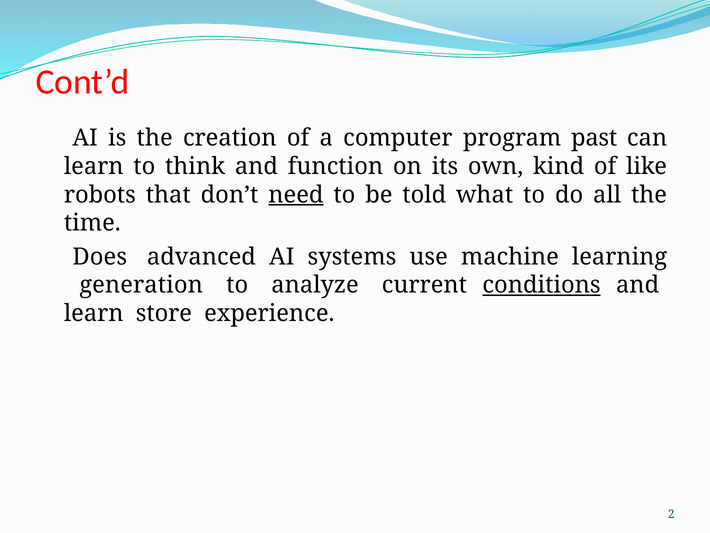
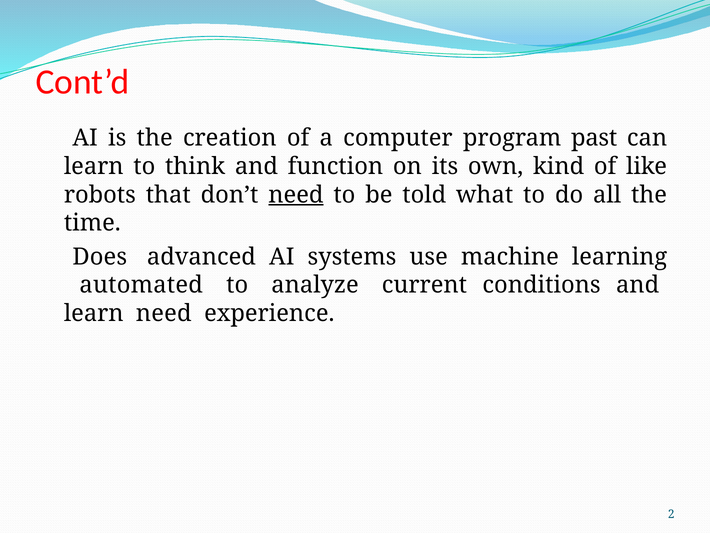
generation: generation -> automated
conditions underline: present -> none
learn store: store -> need
